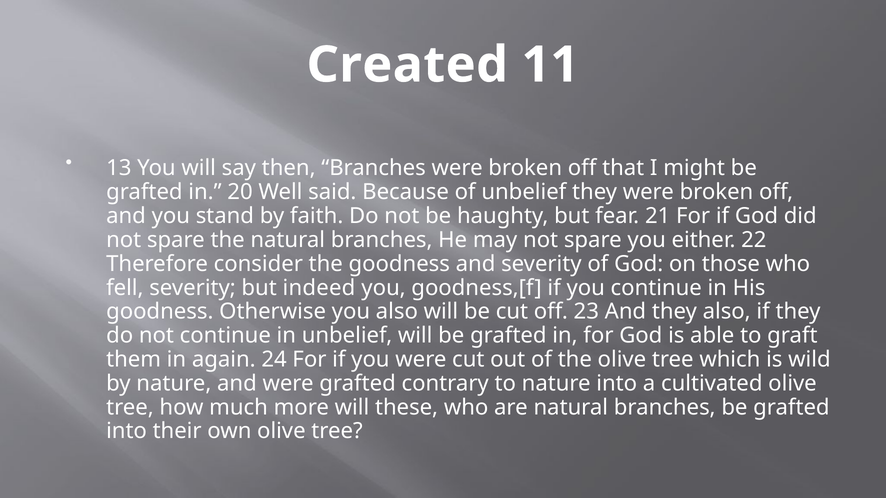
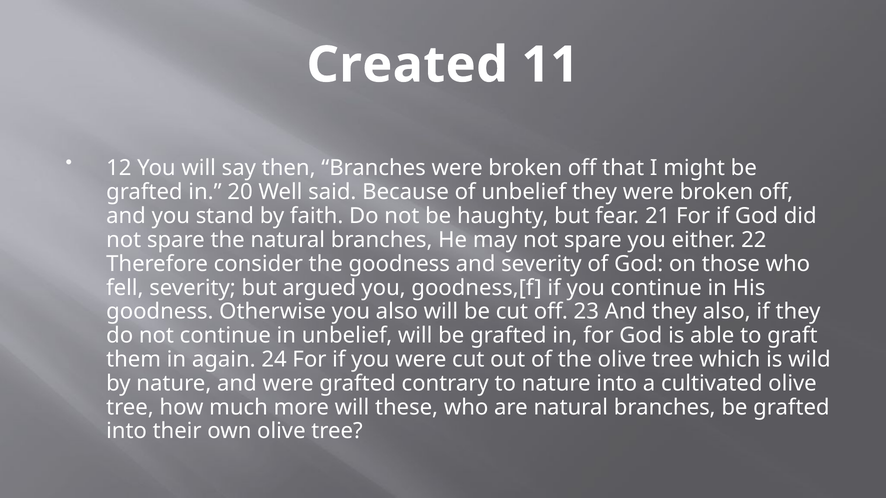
13: 13 -> 12
indeed: indeed -> argued
